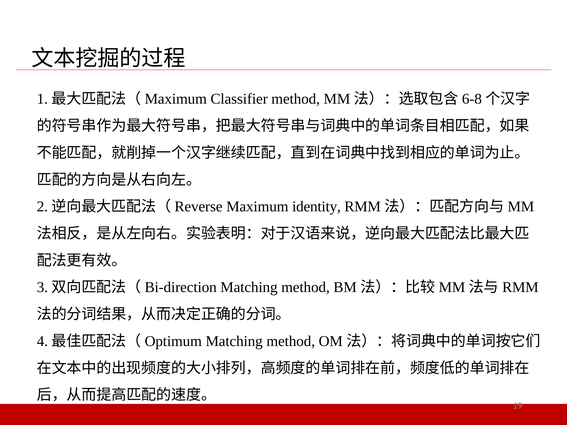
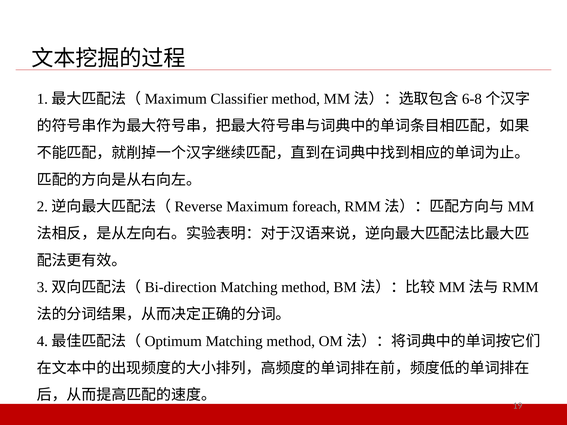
identity: identity -> foreach
